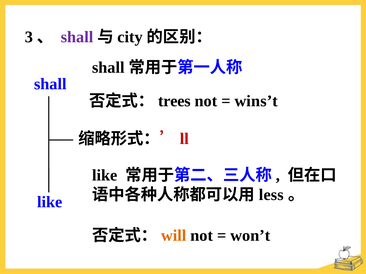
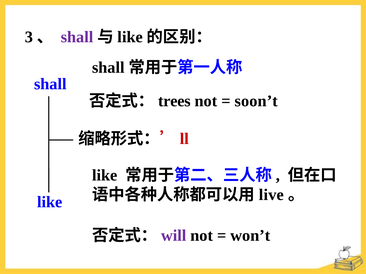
city at (130, 37): city -> like
wins’t: wins’t -> soon’t
less: less -> live
will colour: orange -> purple
